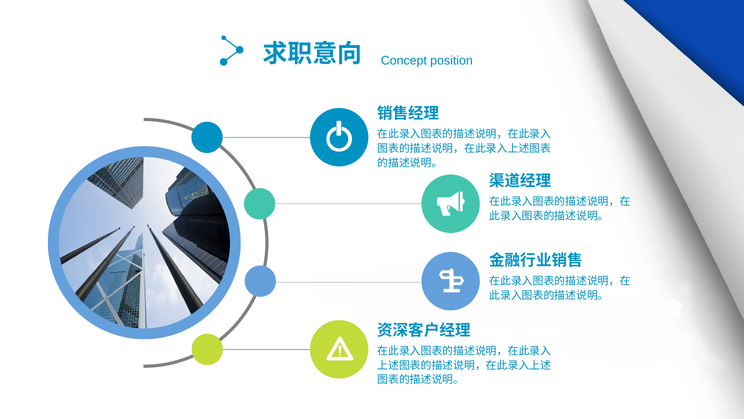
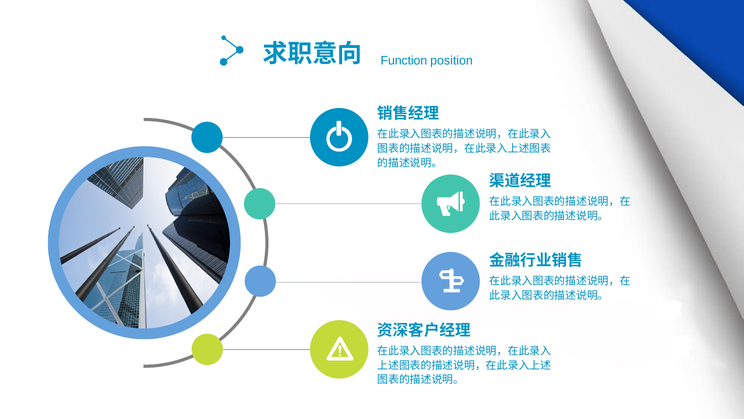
Concept: Concept -> Function
